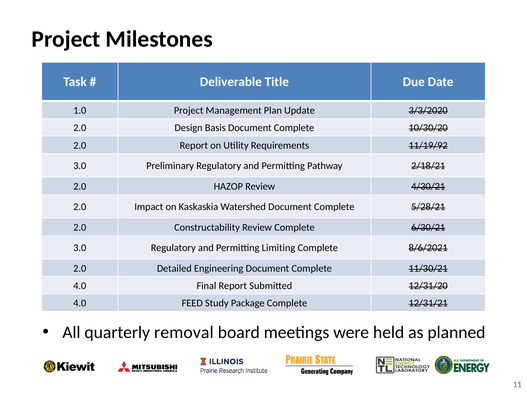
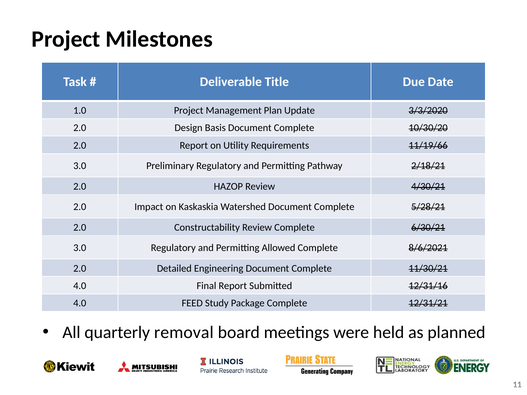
11/19/92: 11/19/92 -> 11/19/66
Limiting: Limiting -> Allowed
12/31/20: 12/31/20 -> 12/31/16
